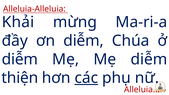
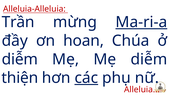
Khải: Khải -> Trần
Ma-ri-a underline: none -> present
ơn diễm: diễm -> hoan
